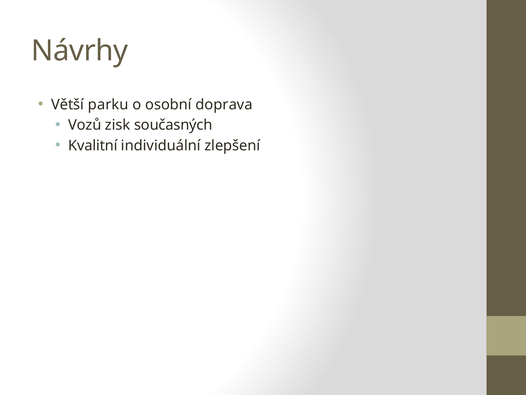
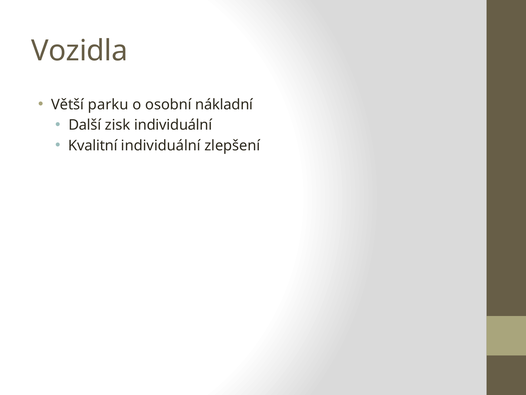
Návrhy: Návrhy -> Vozidla
doprava: doprava -> nákladní
Vozů: Vozů -> Další
zisk současných: současných -> individuální
